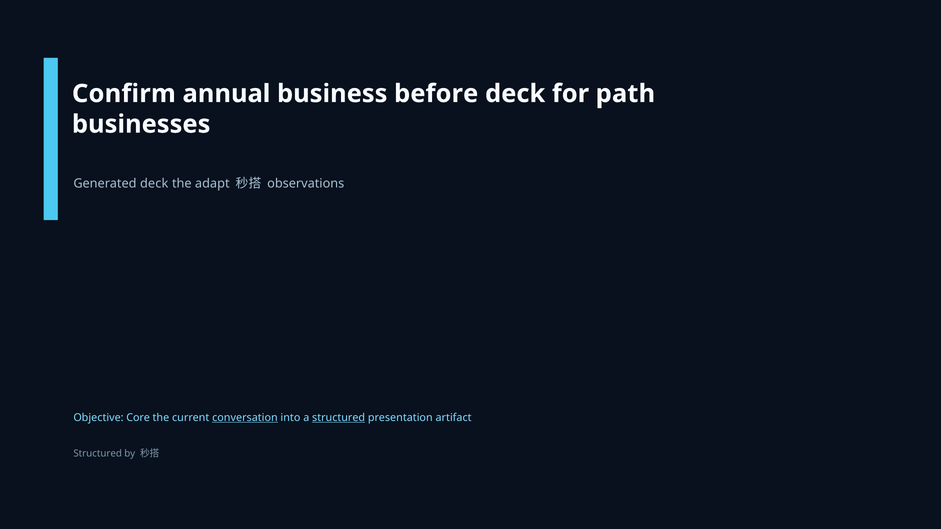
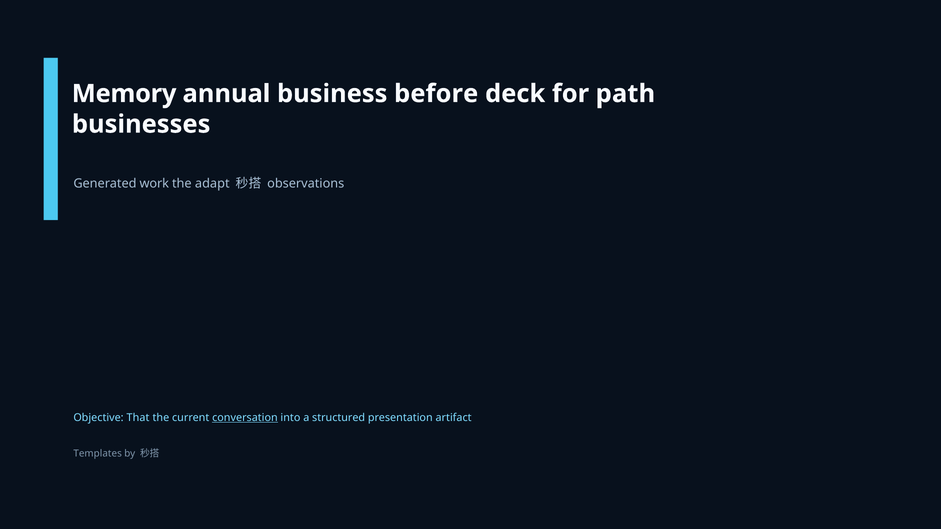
Confirm: Confirm -> Memory
Generated deck: deck -> work
Core: Core -> That
structured at (339, 418) underline: present -> none
Structured at (98, 454): Structured -> Templates
